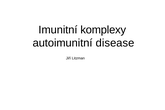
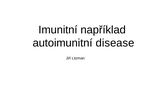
komplexy: komplexy -> například
